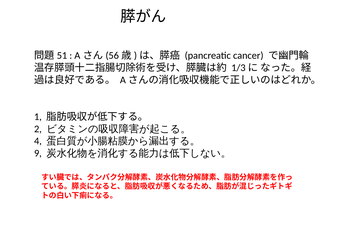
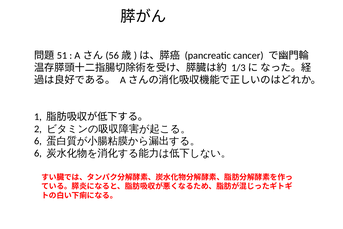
4 at (38, 141): 4 -> 6
9 at (38, 153): 9 -> 6
